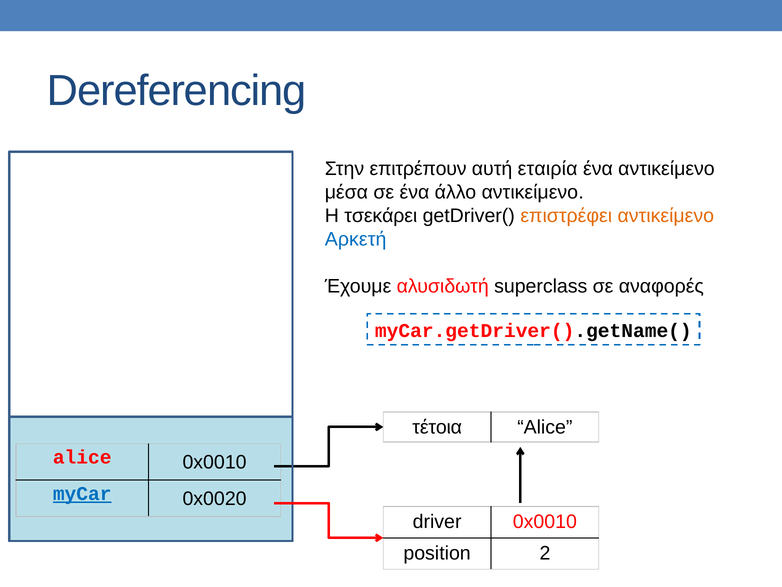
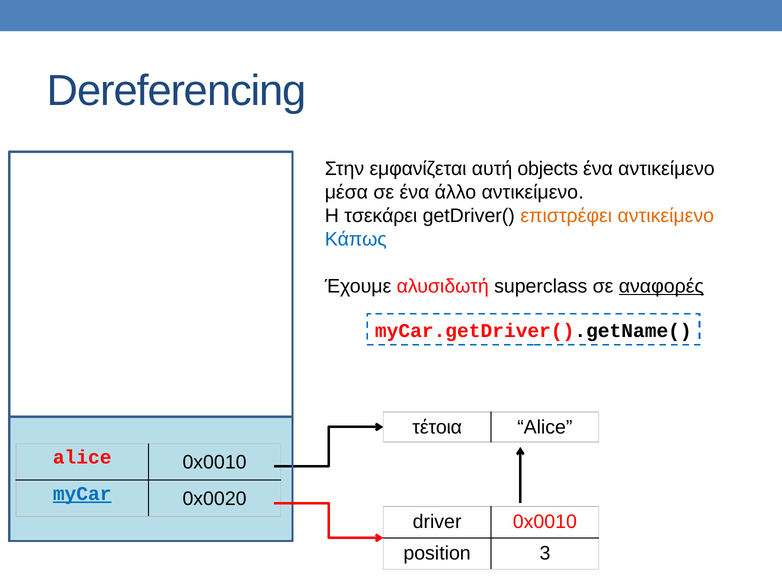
επιτρέπουν: επιτρέπουν -> εμφανίζεται
εταιρία: εταιρία -> objects
Αρκετή: Αρκετή -> Κάπως
αναφορές underline: none -> present
2: 2 -> 3
